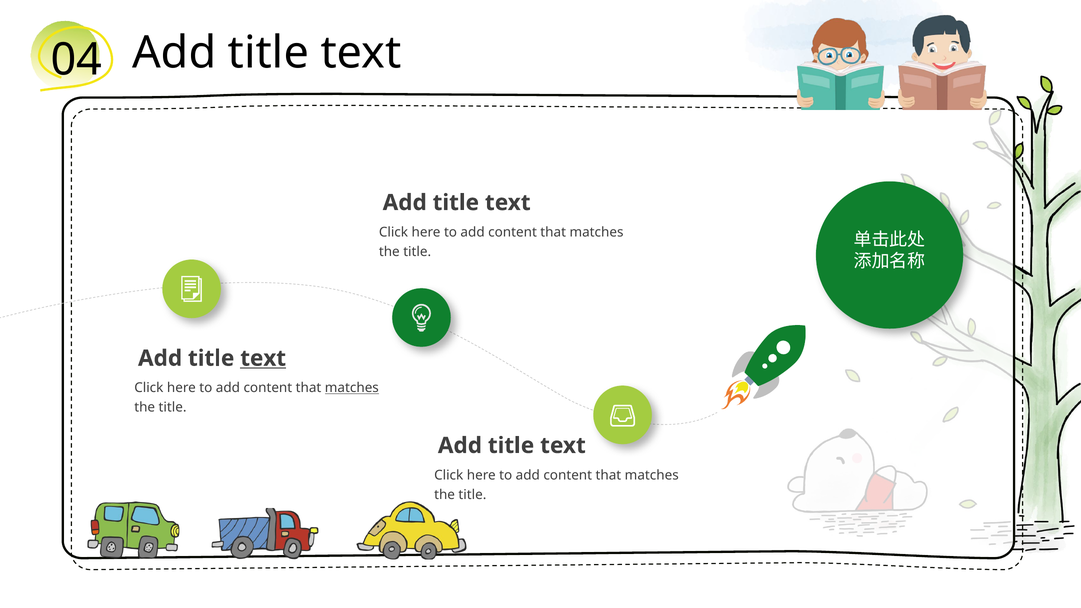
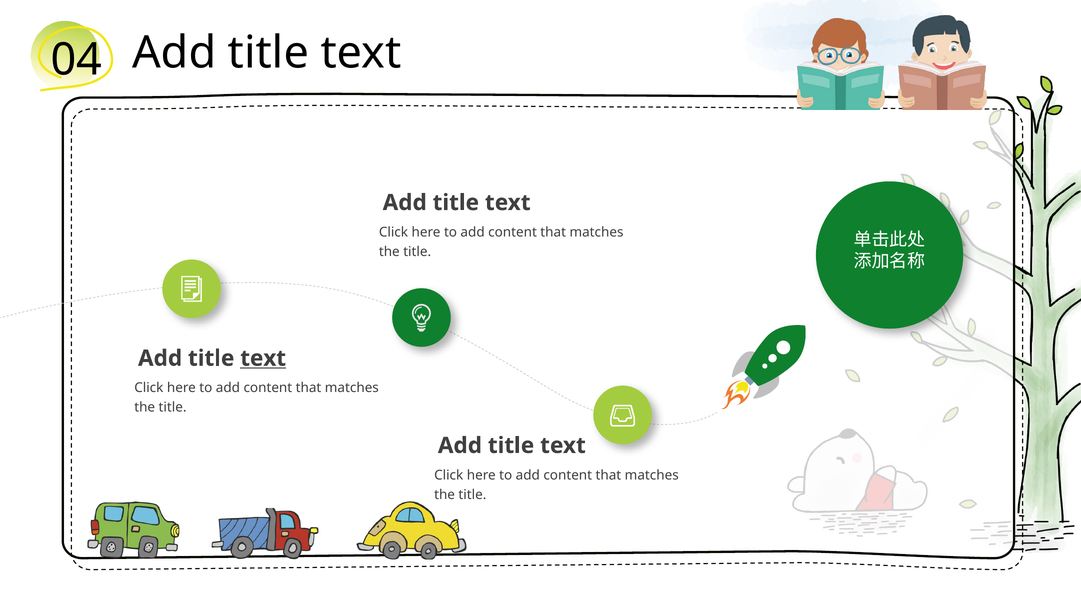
matches at (352, 388) underline: present -> none
